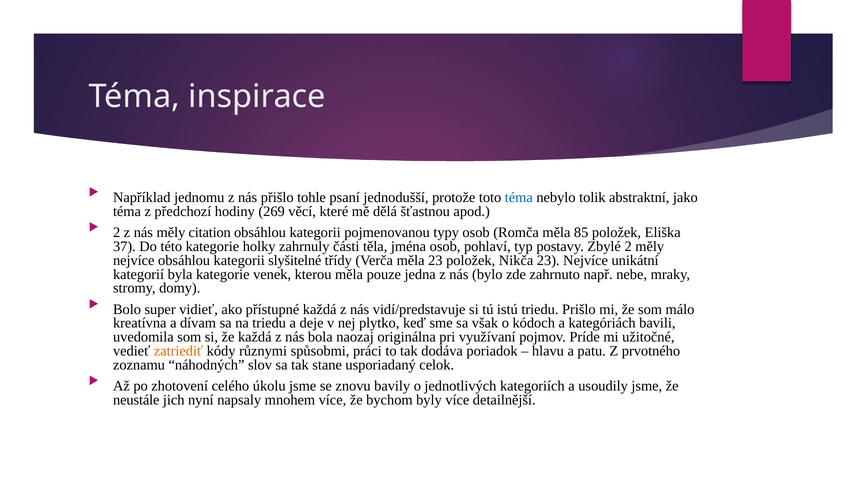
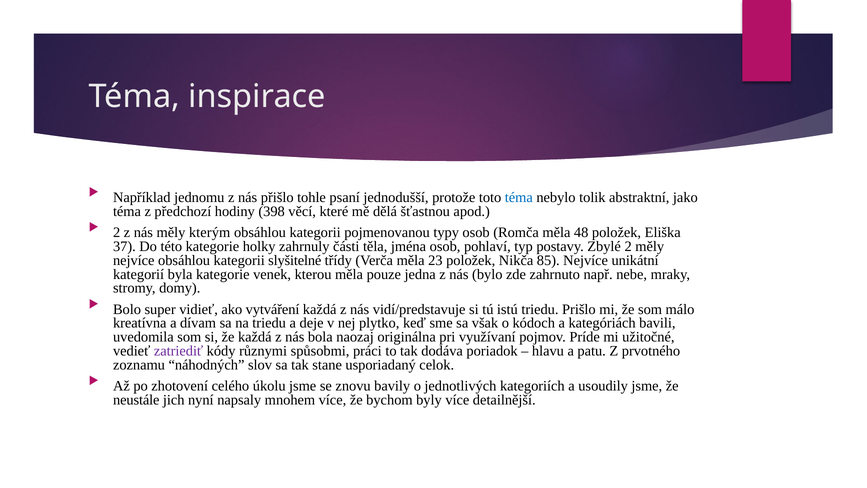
269: 269 -> 398
citation: citation -> kterým
85: 85 -> 48
Nikča 23: 23 -> 85
přístupné: přístupné -> vytváření
zatriediť colour: orange -> purple
